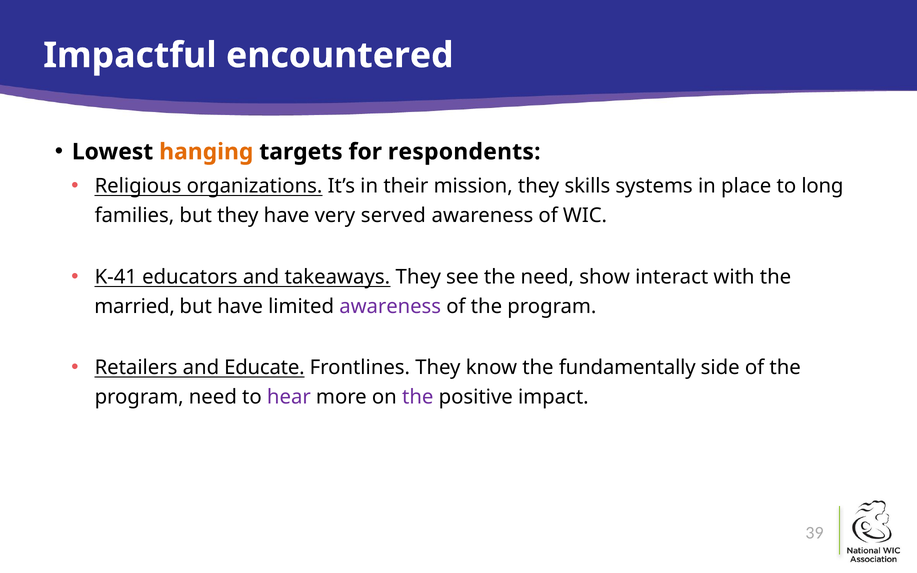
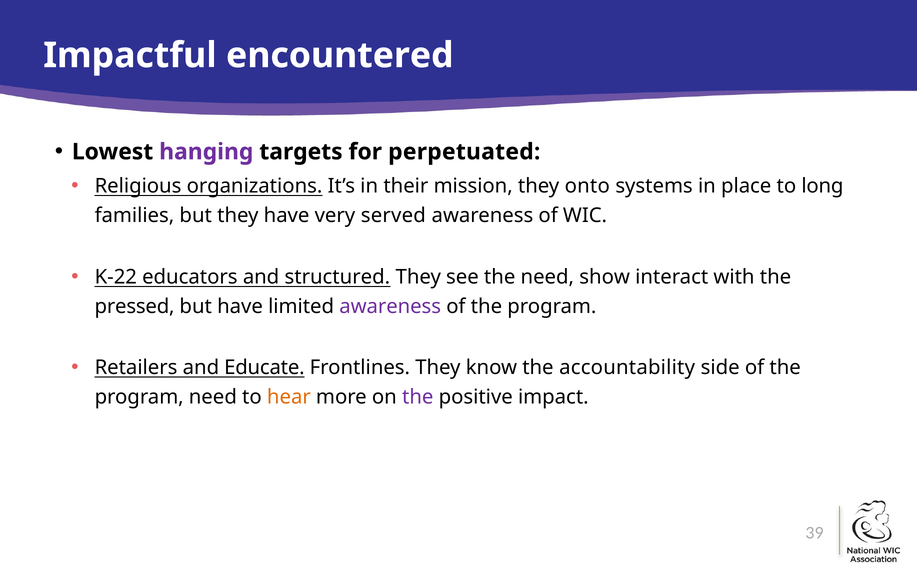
hanging colour: orange -> purple
respondents: respondents -> perpetuated
skills: skills -> onto
K-41: K-41 -> K-22
takeaways: takeaways -> structured
married: married -> pressed
fundamentally: fundamentally -> accountability
hear colour: purple -> orange
